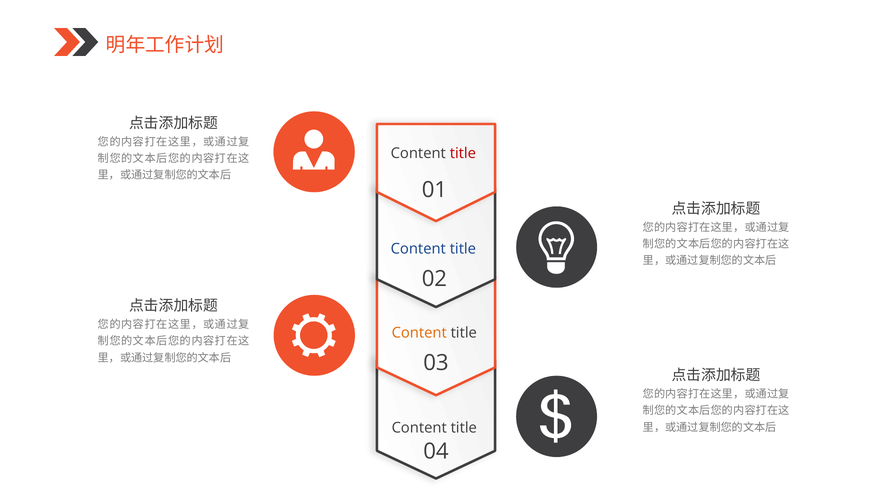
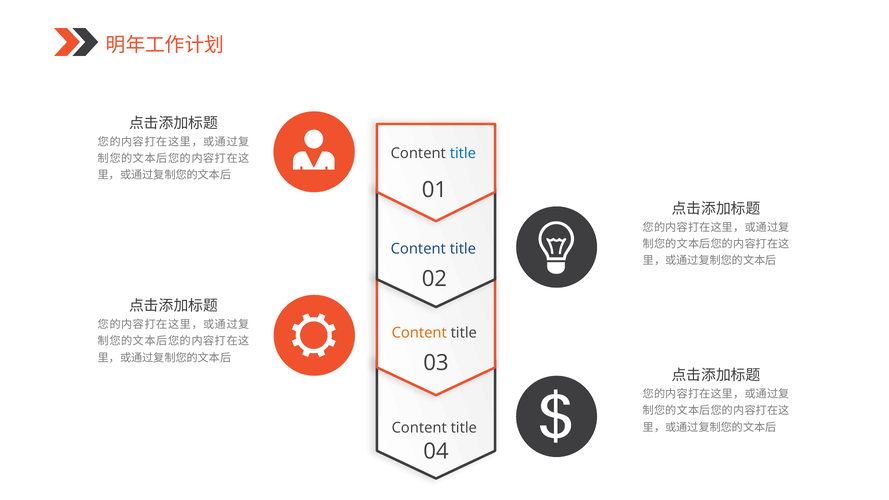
title at (463, 154) colour: red -> blue
